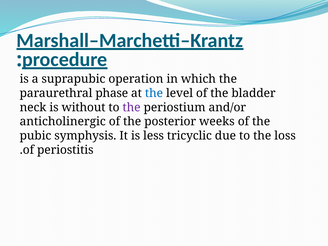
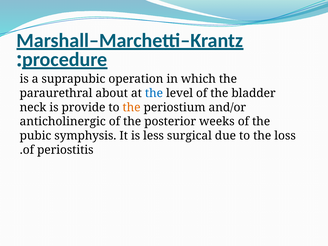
phase: phase -> about
without: without -> provide
the at (132, 107) colour: purple -> orange
tricyclic: tricyclic -> surgical
